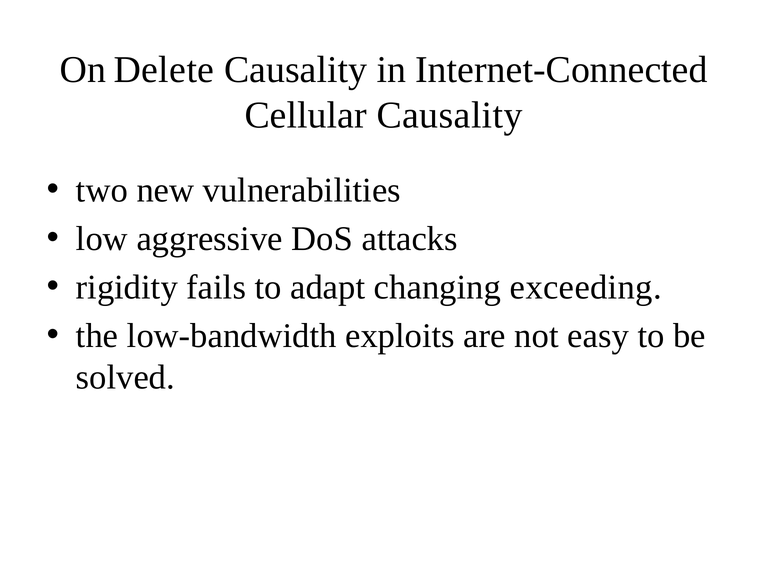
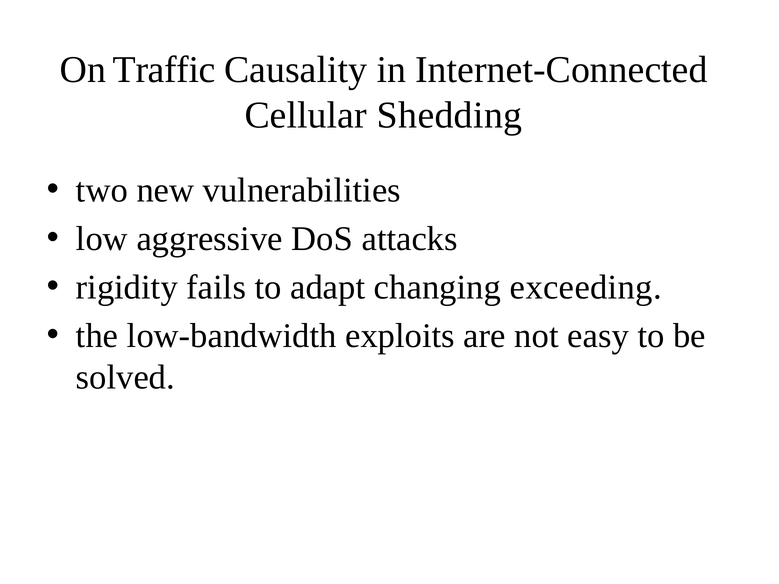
Delete: Delete -> Traffic
Cellular Causality: Causality -> Shedding
